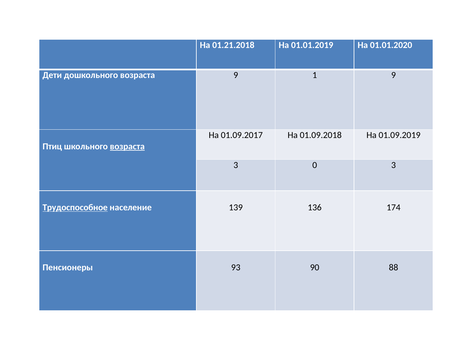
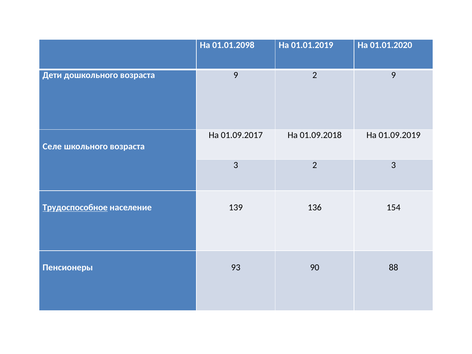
01.21.2018: 01.21.2018 -> 01.01.2098
9 1: 1 -> 2
Птиц: Птиц -> Селе
возраста at (127, 146) underline: present -> none
3 0: 0 -> 2
174: 174 -> 154
